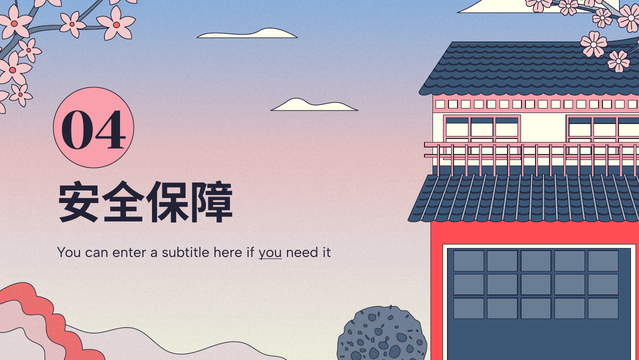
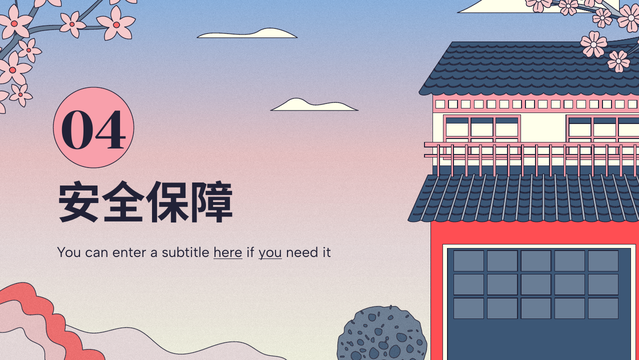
here underline: none -> present
